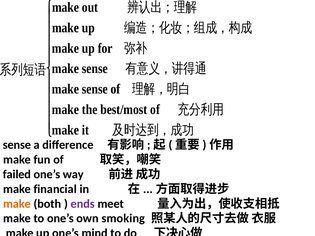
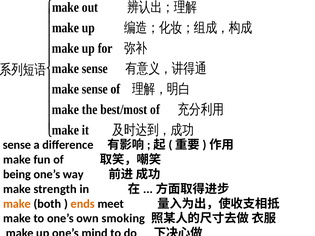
failed: failed -> being
financial: financial -> strength
ends colour: purple -> orange
